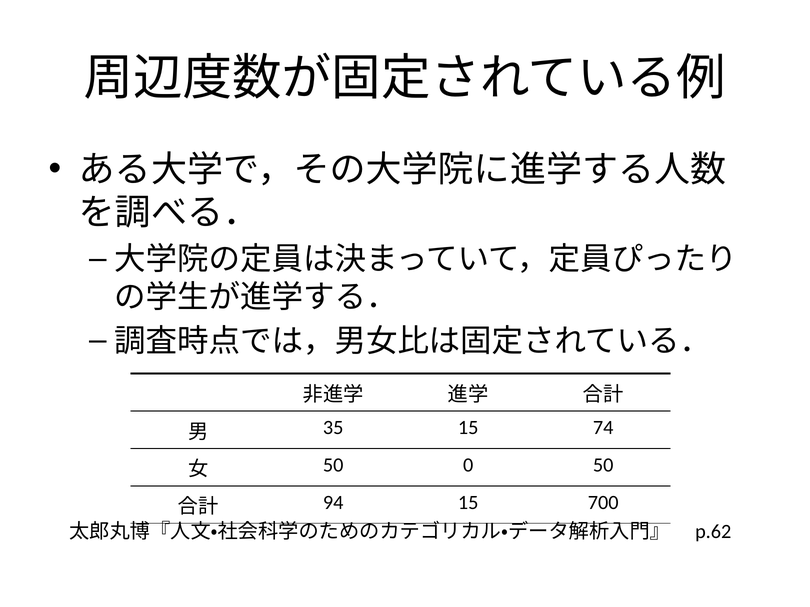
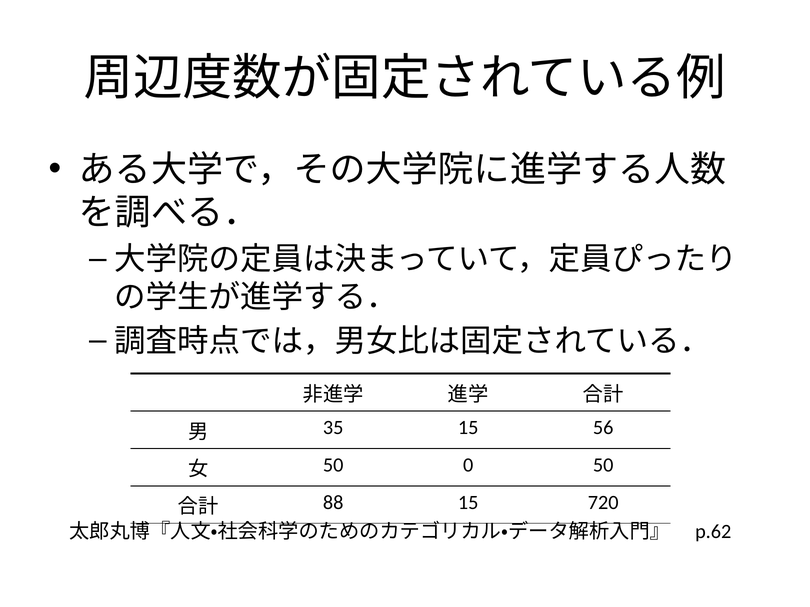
74: 74 -> 56
94: 94 -> 88
700: 700 -> 720
